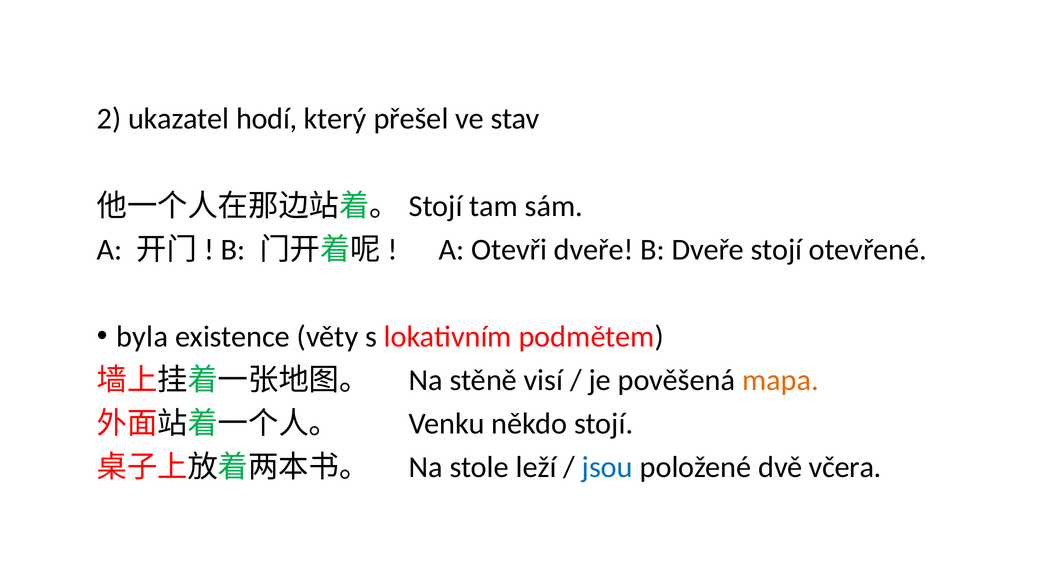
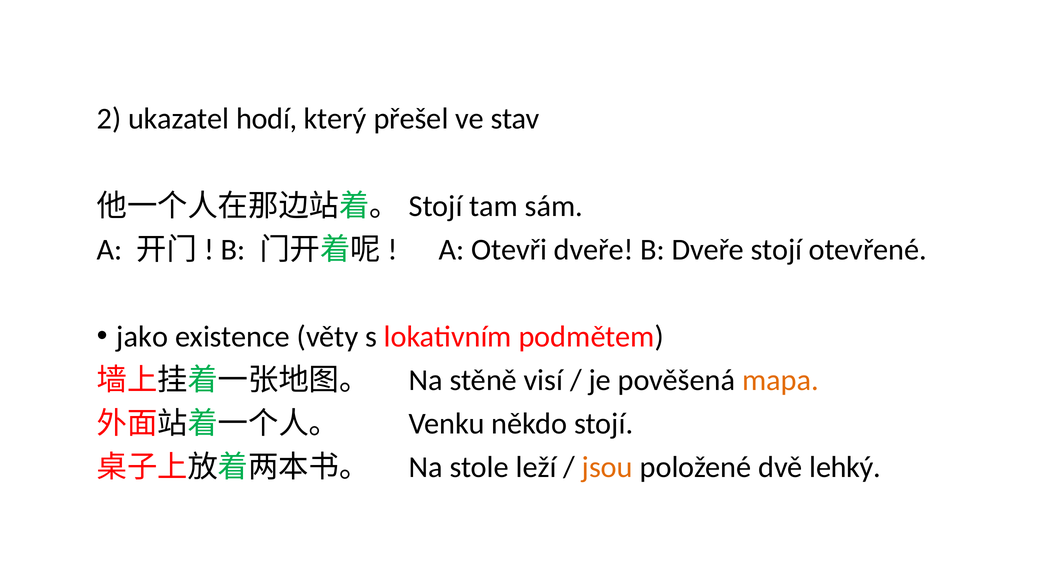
byla: byla -> jako
jsou colour: blue -> orange
včera: včera -> lehký
